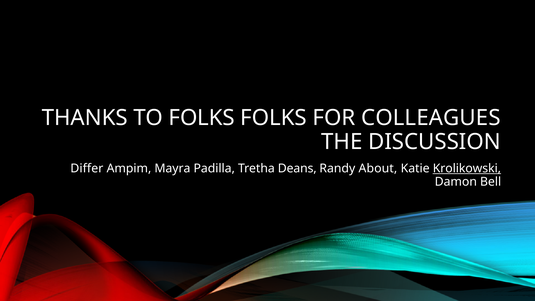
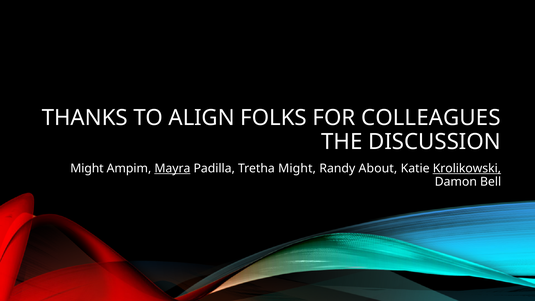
TO FOLKS: FOLKS -> ALIGN
Differ at (87, 168): Differ -> Might
Mayra underline: none -> present
Tretha Deans: Deans -> Might
